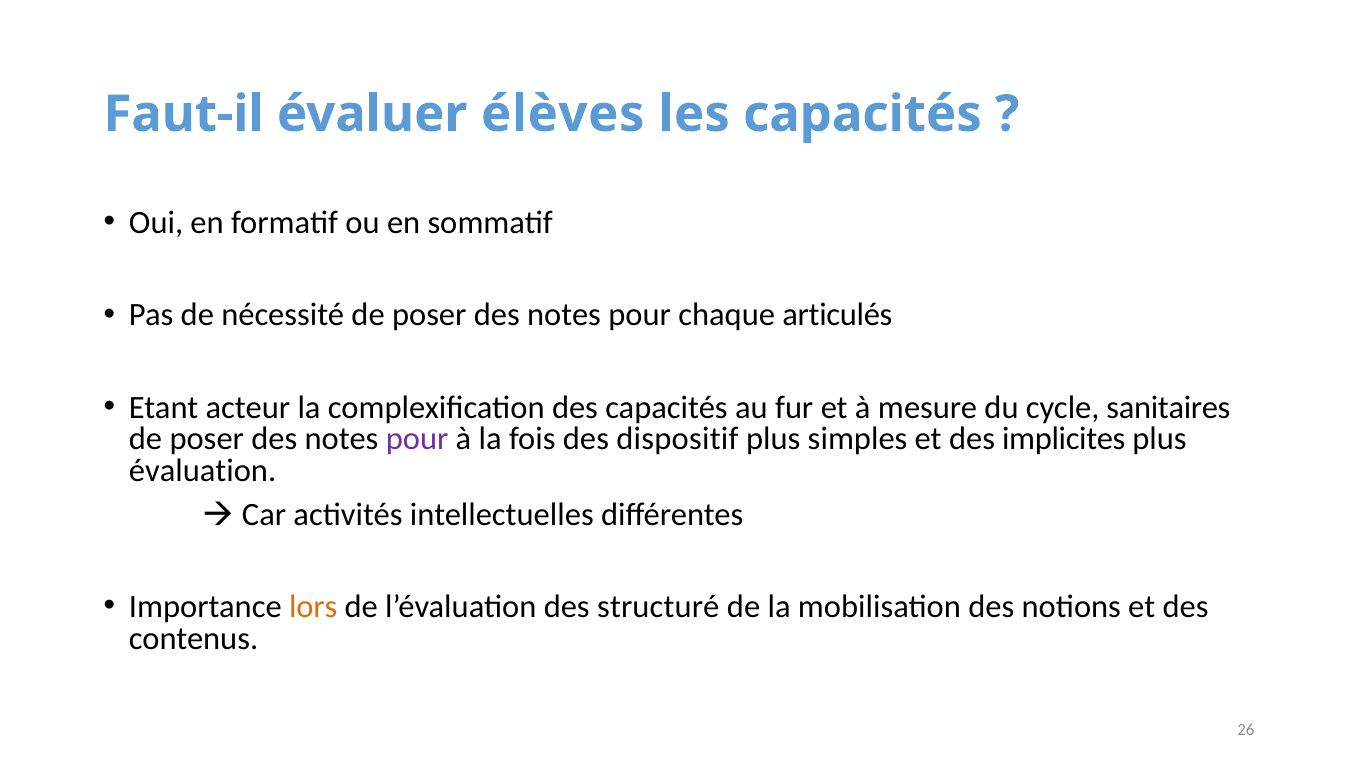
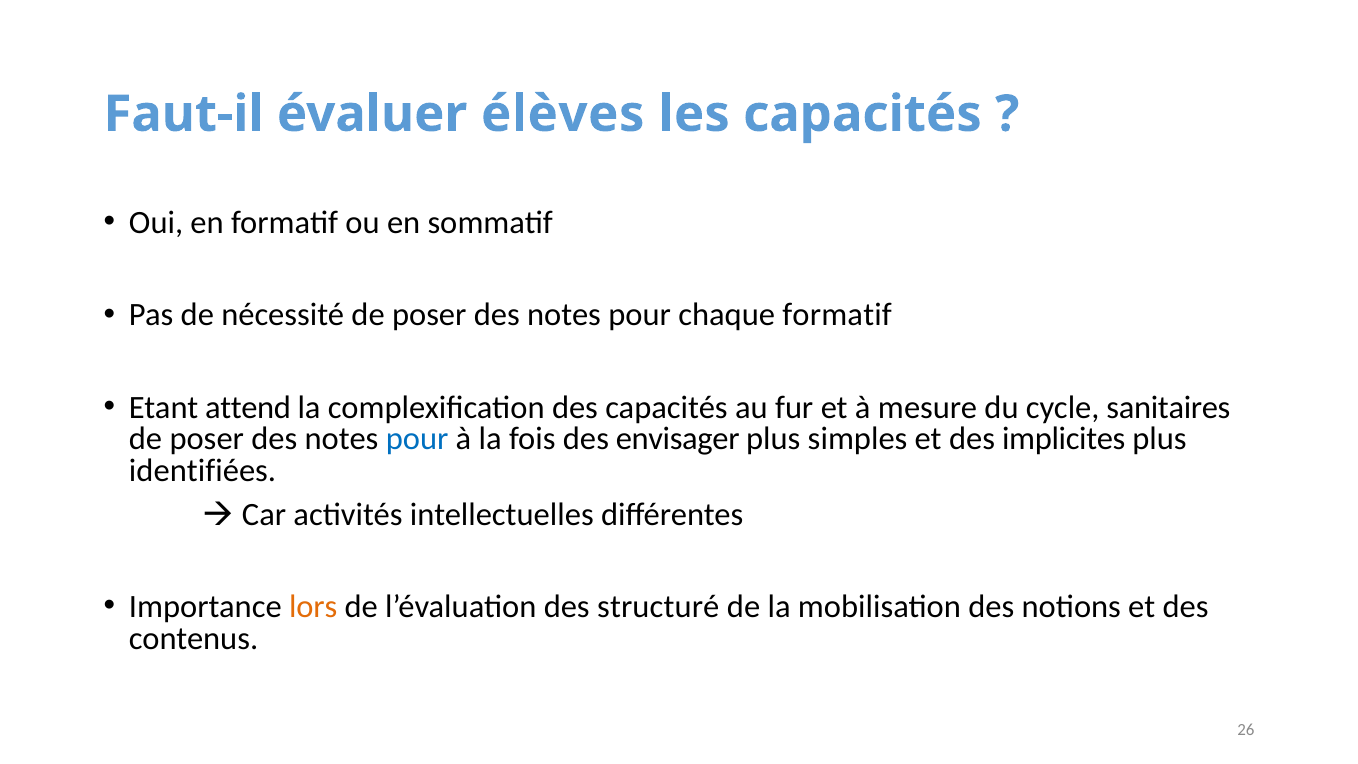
chaque articulés: articulés -> formatif
acteur: acteur -> attend
pour at (417, 439) colour: purple -> blue
dispositif: dispositif -> envisager
évaluation: évaluation -> identifiées
